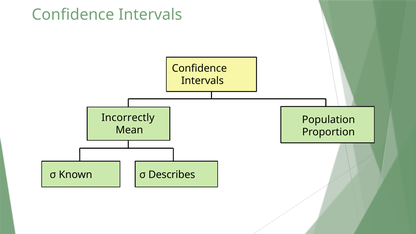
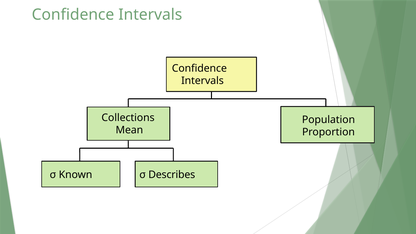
Incorrectly: Incorrectly -> Collections
